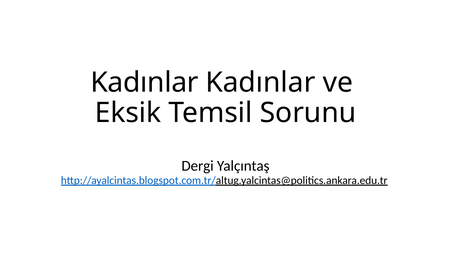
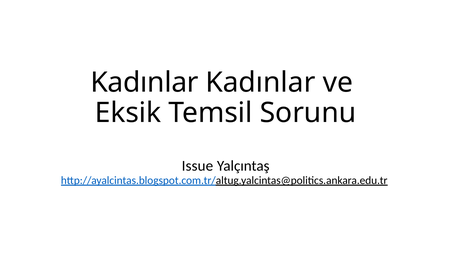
Dergi: Dergi -> Issue
